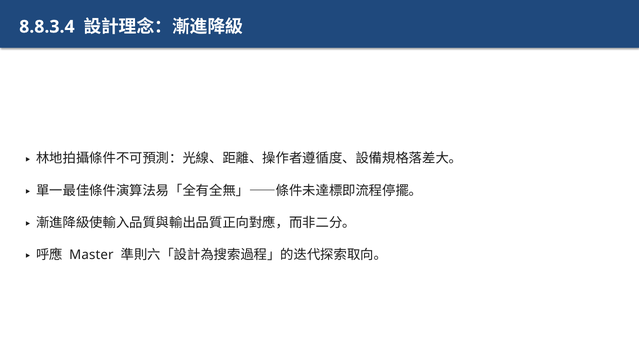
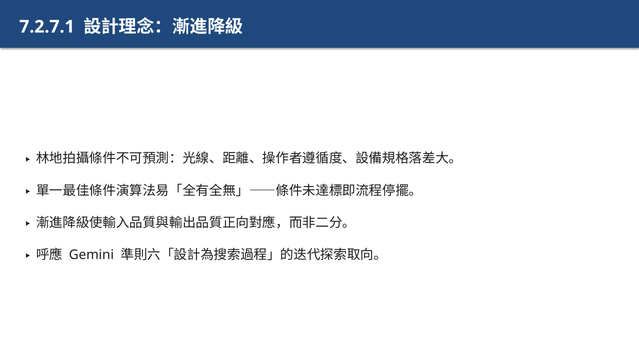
8.8.3.4: 8.8.3.4 -> 7.2.7.1
Master: Master -> Gemini
